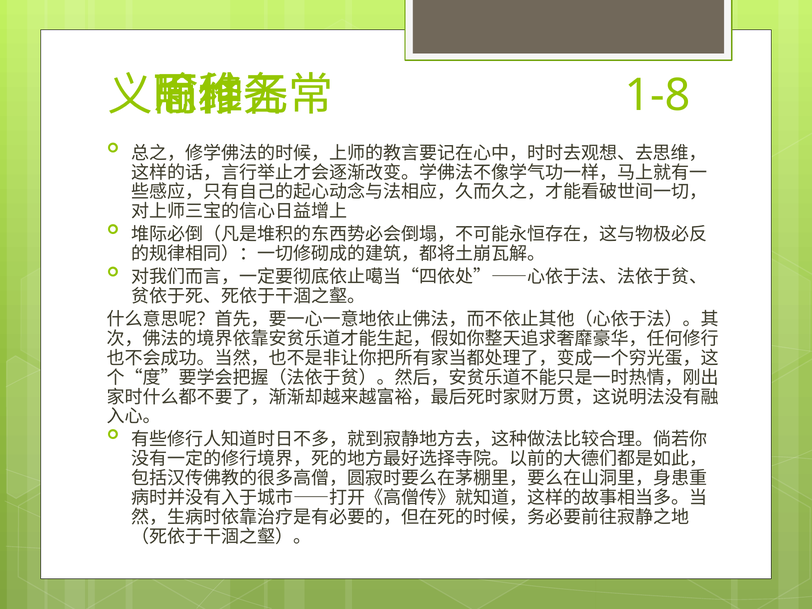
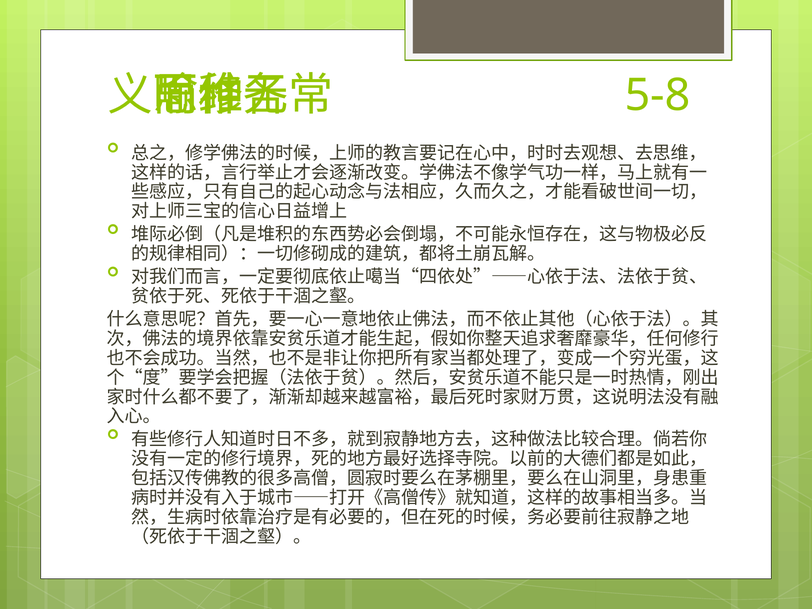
1-8: 1-8 -> 5-8
